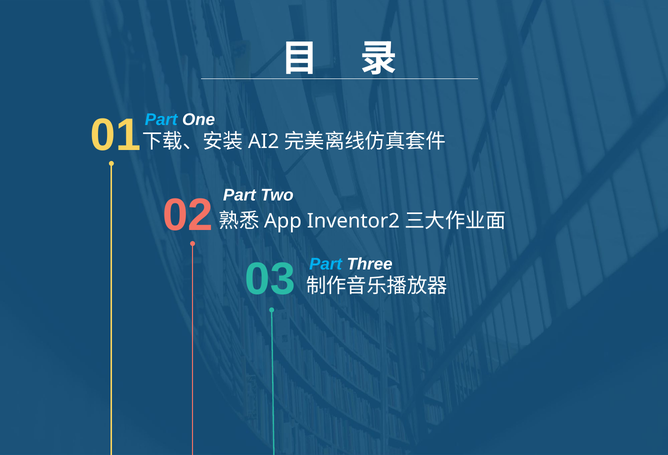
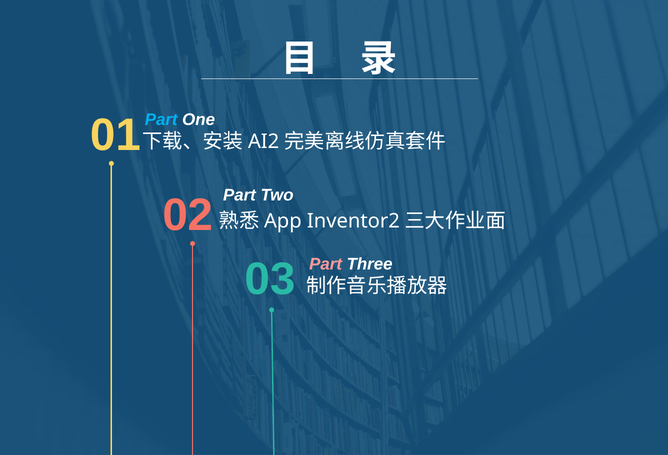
Part at (326, 264) colour: light blue -> pink
